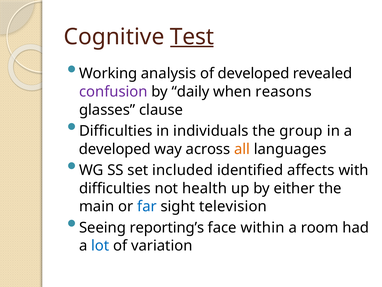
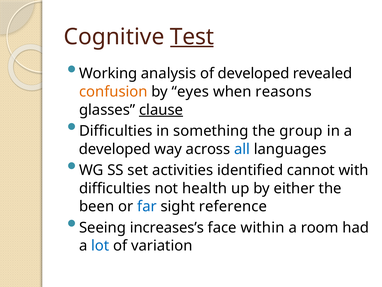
confusion colour: purple -> orange
daily: daily -> eyes
clause underline: none -> present
individuals: individuals -> something
all colour: orange -> blue
included: included -> activities
affects: affects -> cannot
main: main -> been
television: television -> reference
reporting’s: reporting’s -> increases’s
